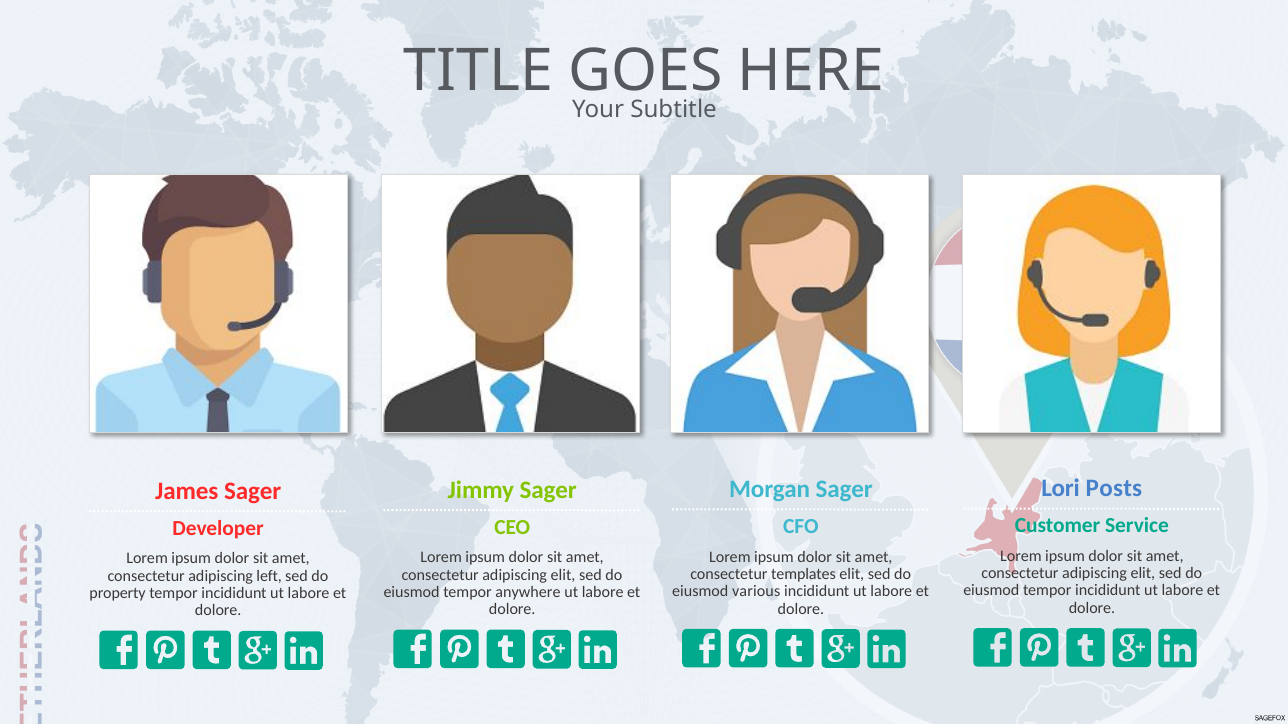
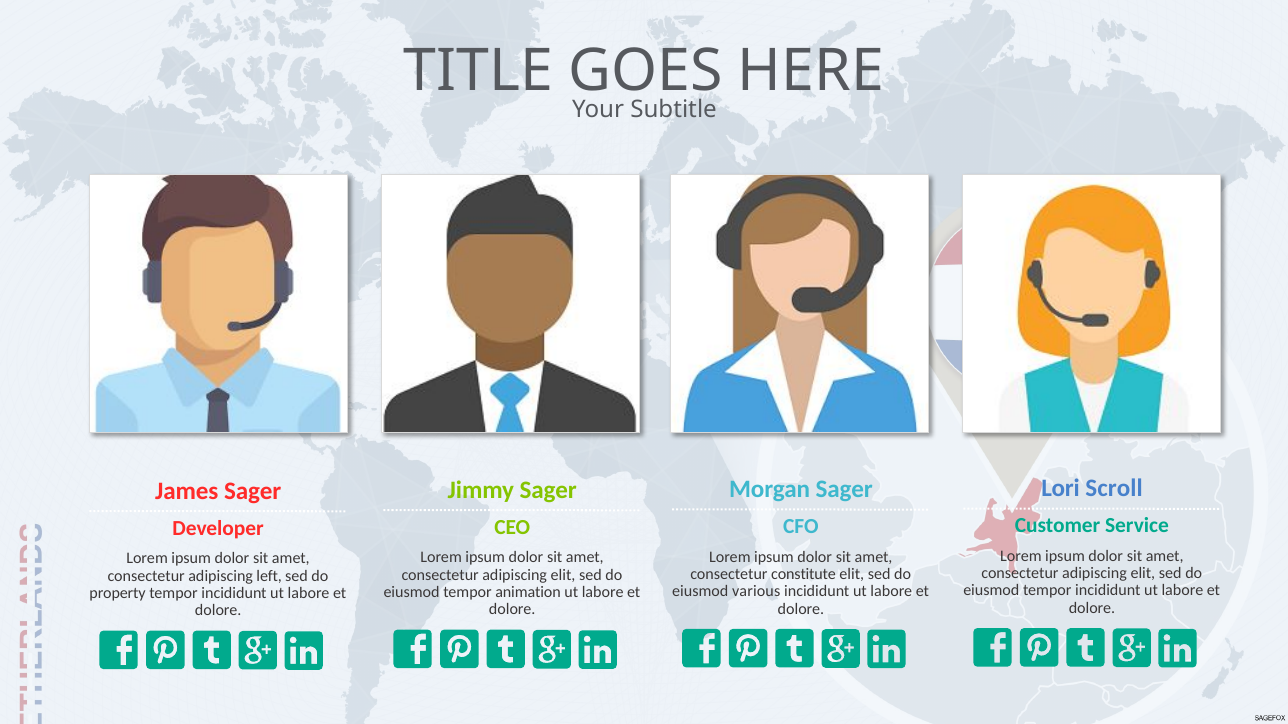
Posts: Posts -> Scroll
templates: templates -> constitute
anywhere: anywhere -> animation
